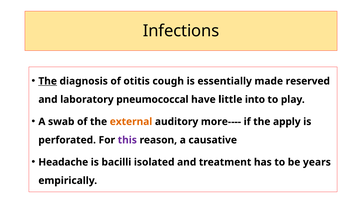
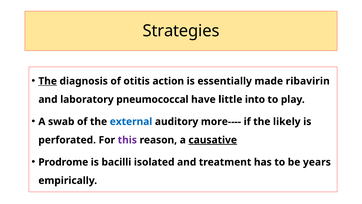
Infections: Infections -> Strategies
cough: cough -> action
reserved: reserved -> ribavirin
external colour: orange -> blue
apply: apply -> likely
causative underline: none -> present
Headache: Headache -> Prodrome
